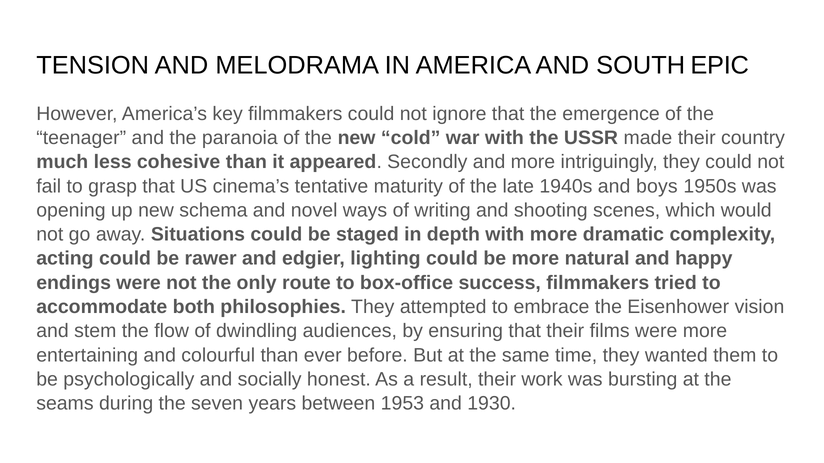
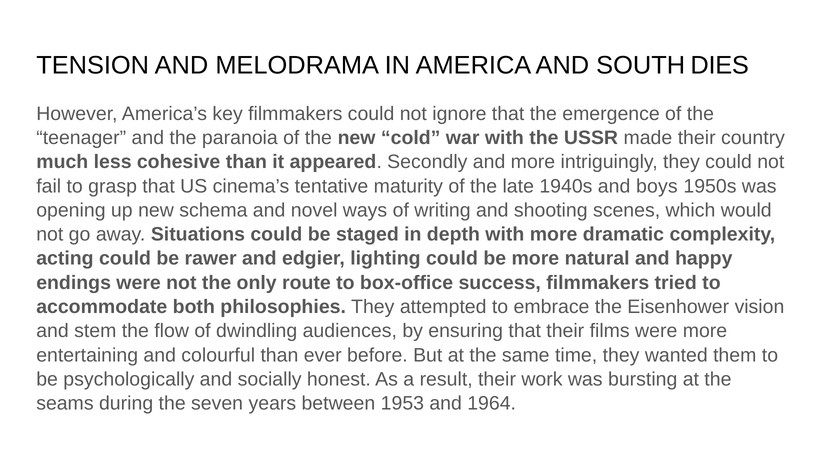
EPIC: EPIC -> DIES
1930: 1930 -> 1964
